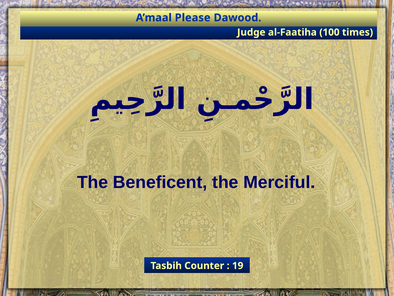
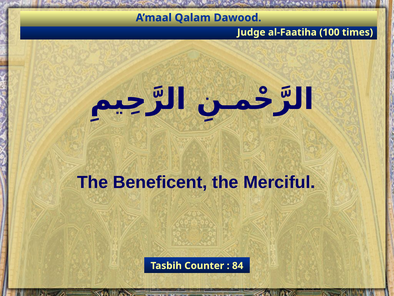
Please: Please -> Qalam
19: 19 -> 84
